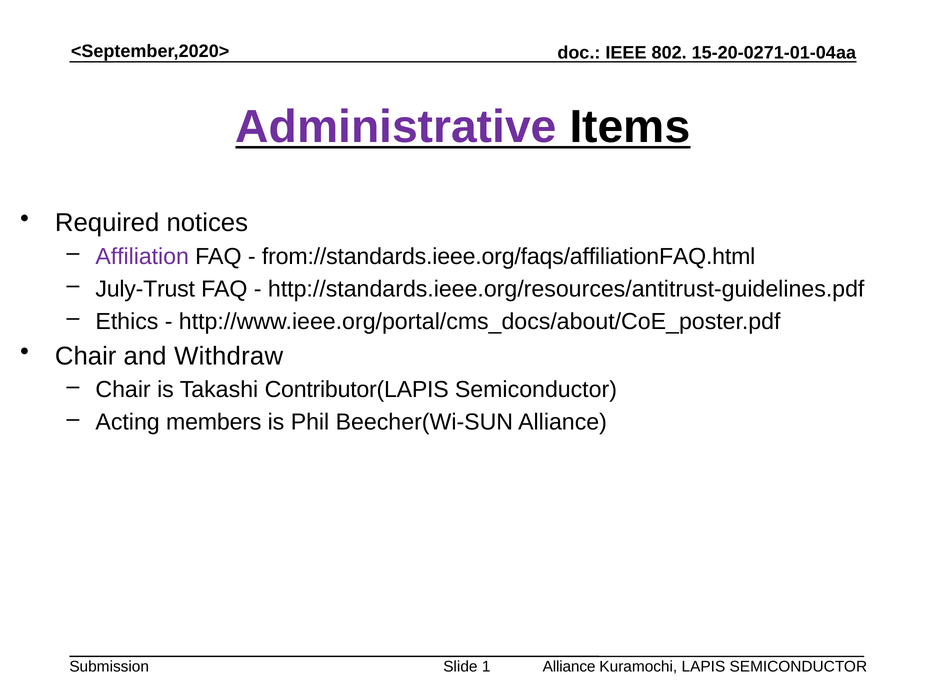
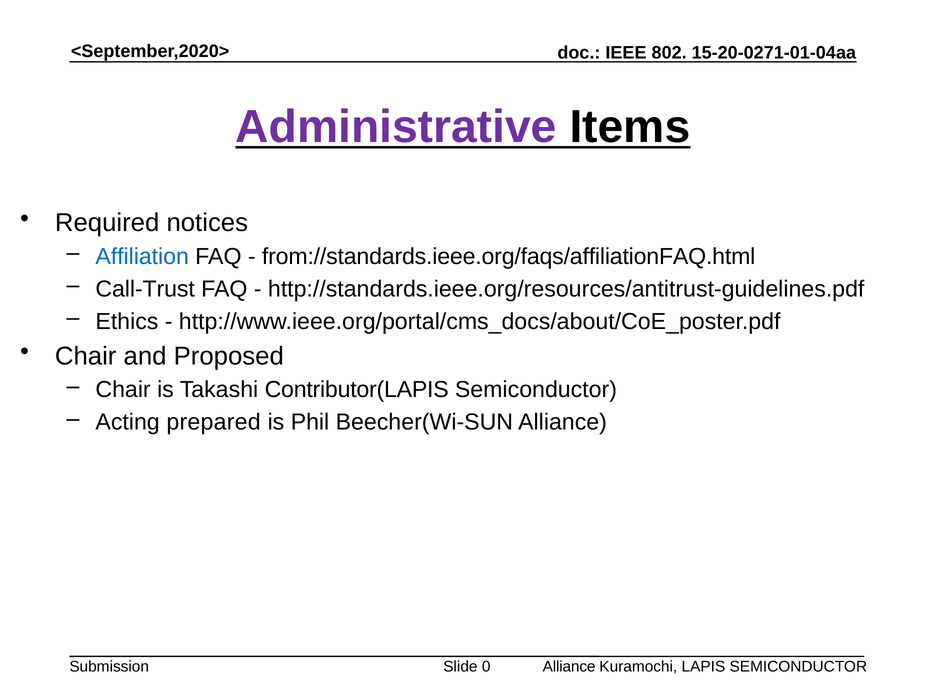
Affiliation colour: purple -> blue
July-Trust: July-Trust -> Call-Trust
Withdraw: Withdraw -> Proposed
members: members -> prepared
1: 1 -> 0
